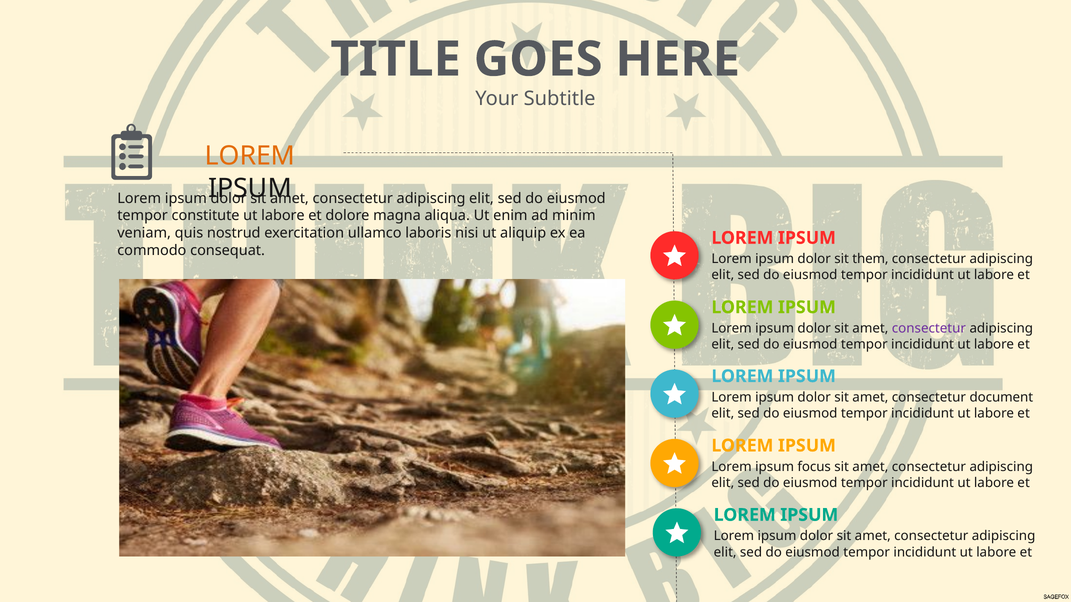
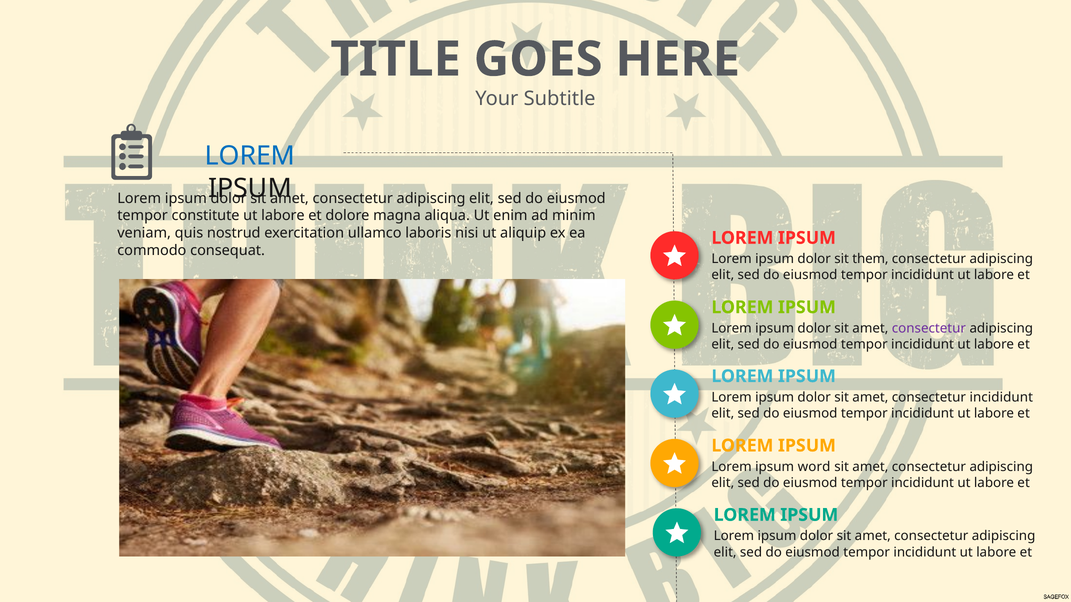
LOREM at (250, 156) colour: orange -> blue
consectetur document: document -> incididunt
focus: focus -> word
